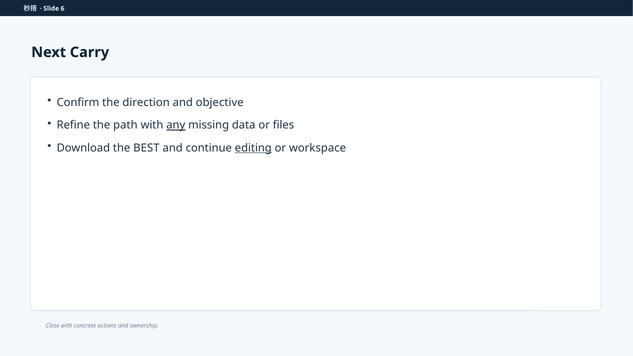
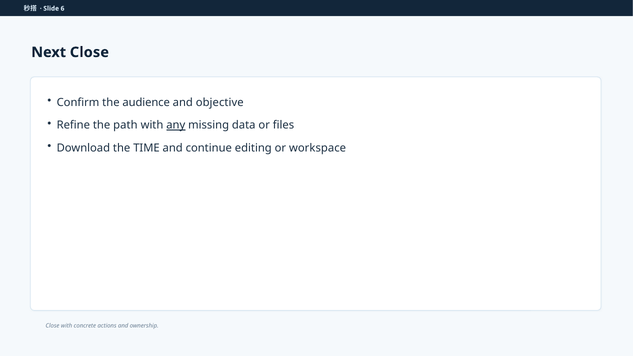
Next Carry: Carry -> Close
direction: direction -> audience
BEST: BEST -> TIME
editing underline: present -> none
